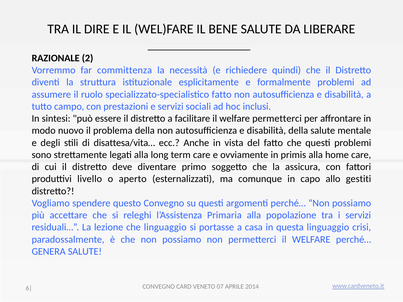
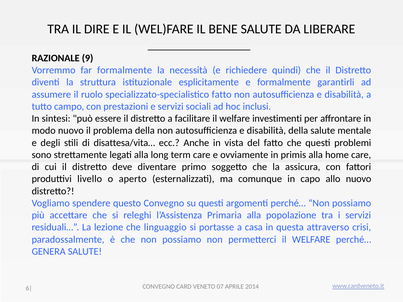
2: 2 -> 9
far committenza: committenza -> formalmente
formalmente problemi: problemi -> garantirli
welfare permetterci: permetterci -> investimenti
allo gestiti: gestiti -> nuovo
questa linguaggio: linguaggio -> attraverso
